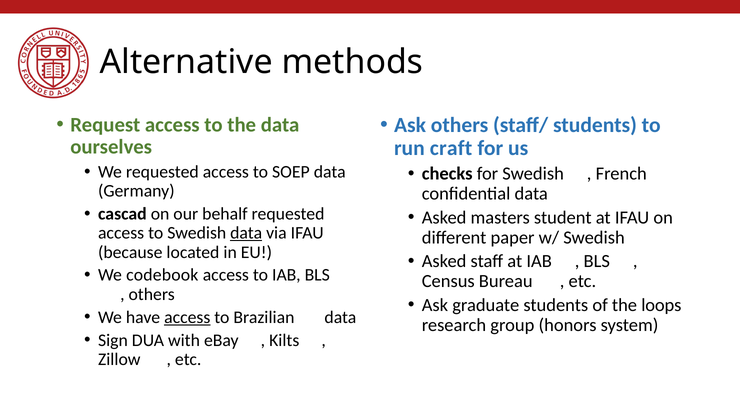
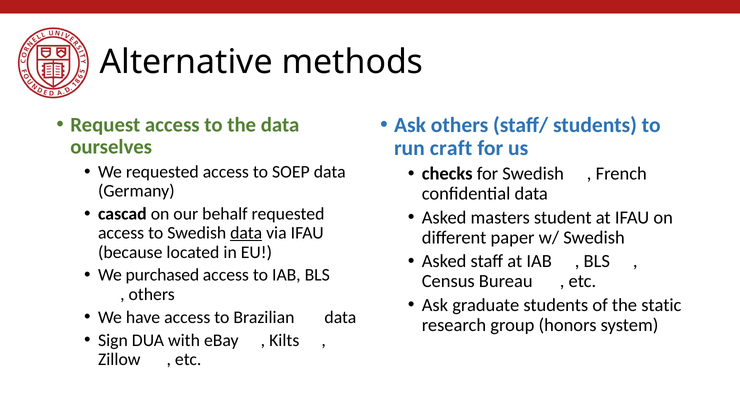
codebook: codebook -> purchased
loops: loops -> static
access at (187, 317) underline: present -> none
